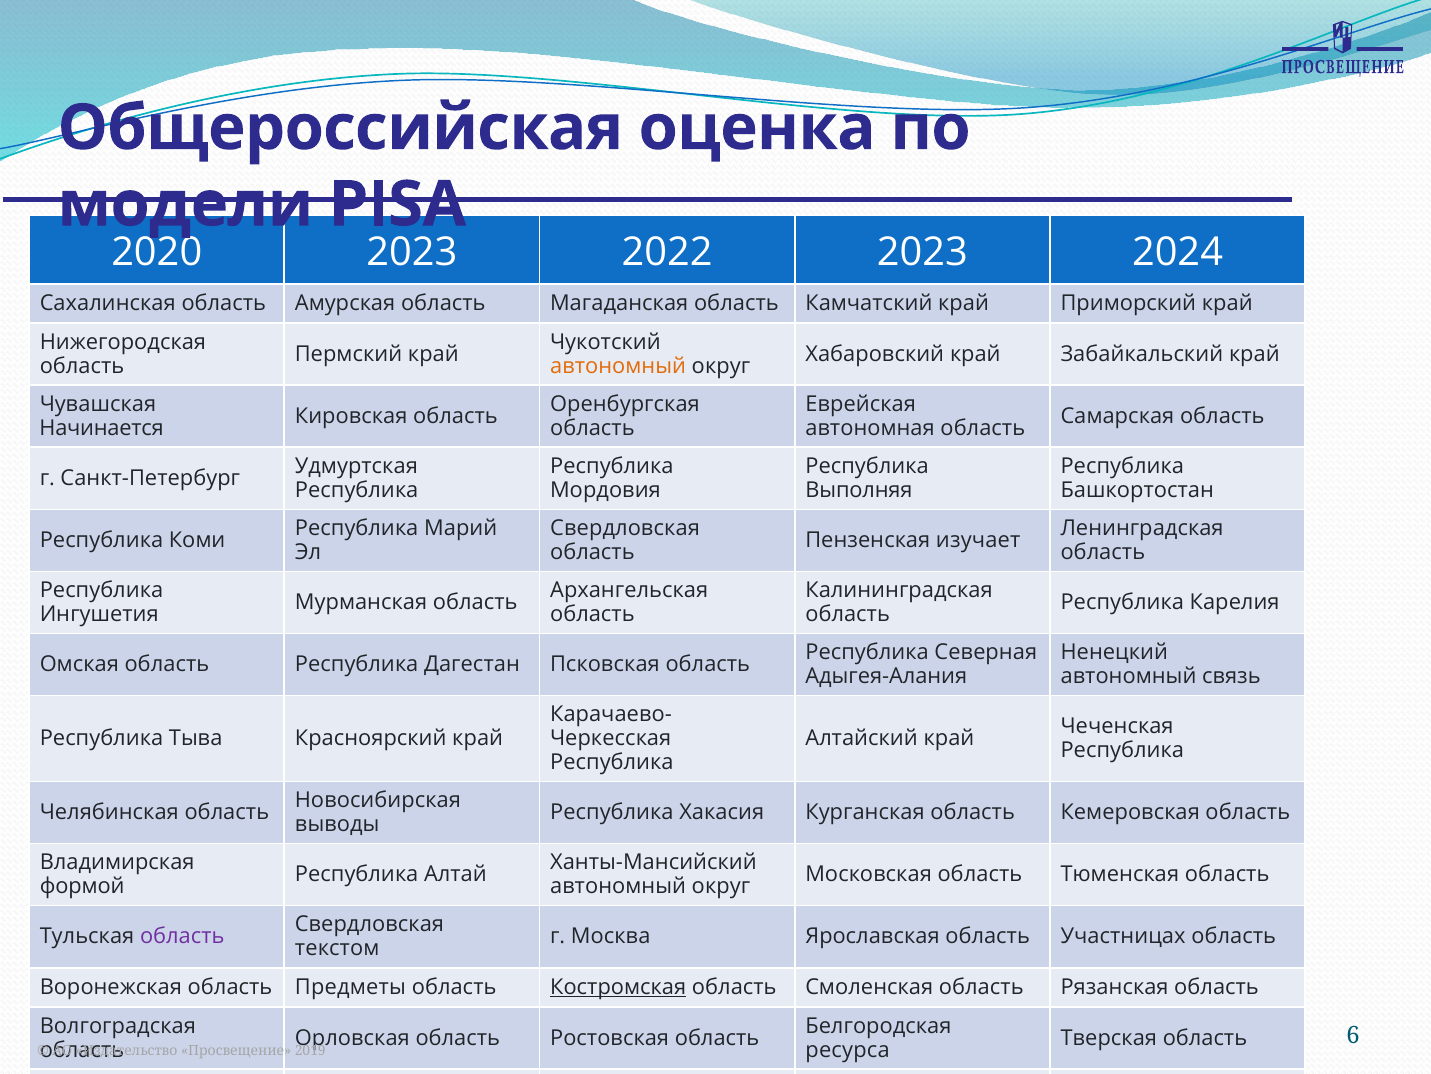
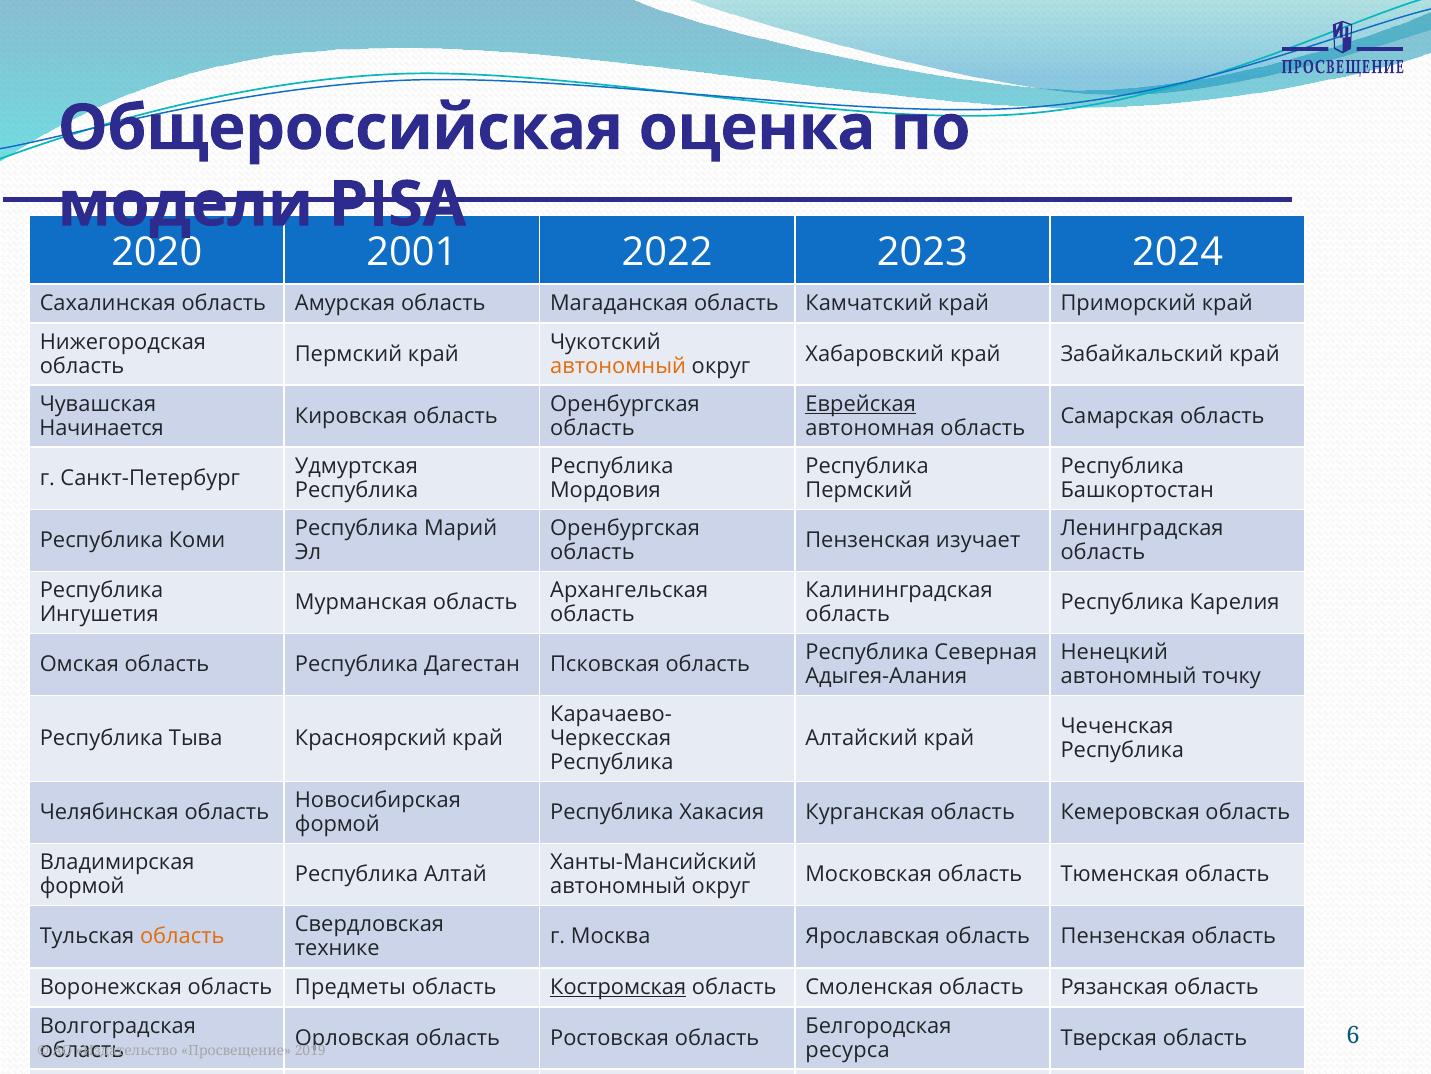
2020 2023: 2023 -> 2001
Еврейская underline: none -> present
Выполняя at (859, 490): Выполняя -> Пермский
Свердловская at (625, 528): Свердловская -> Оренбургская
связь: связь -> точку
выводы at (337, 824): выводы -> формой
область at (182, 936) colour: purple -> orange
Ярославская область Участницах: Участницах -> Пензенская
текстом: текстом -> технике
